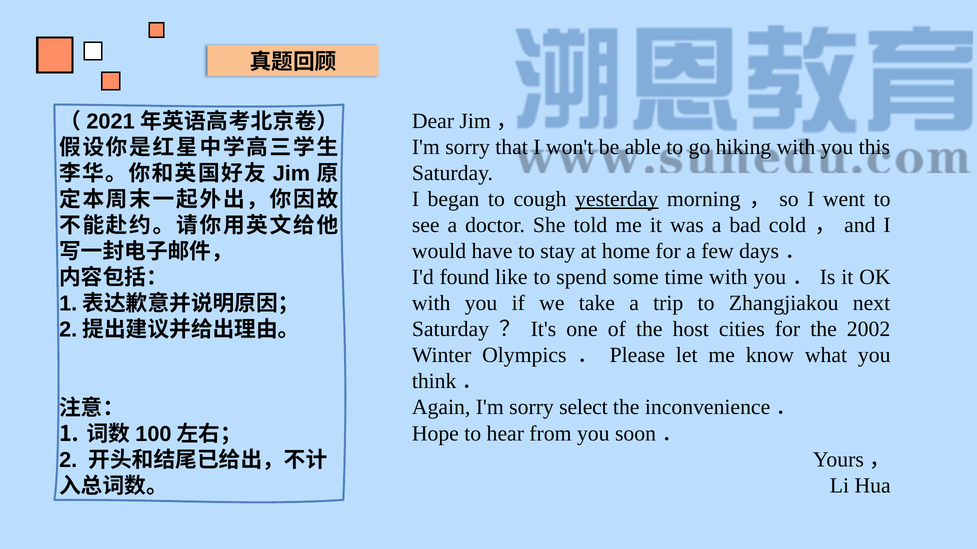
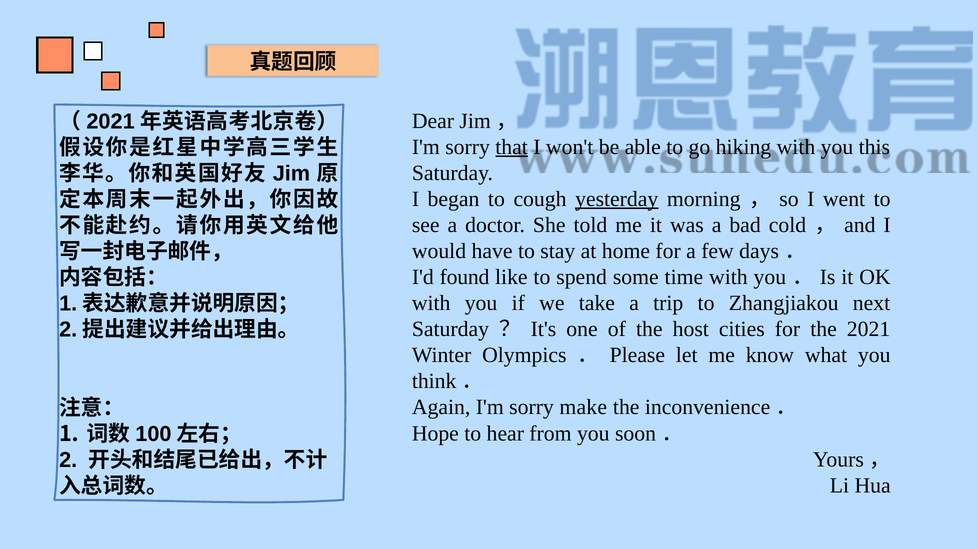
that underline: none -> present
the 2002: 2002 -> 2021
select: select -> make
